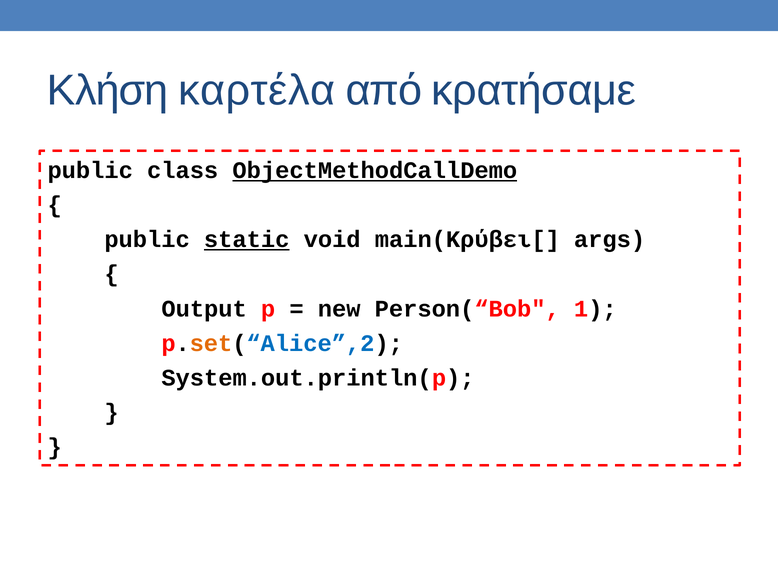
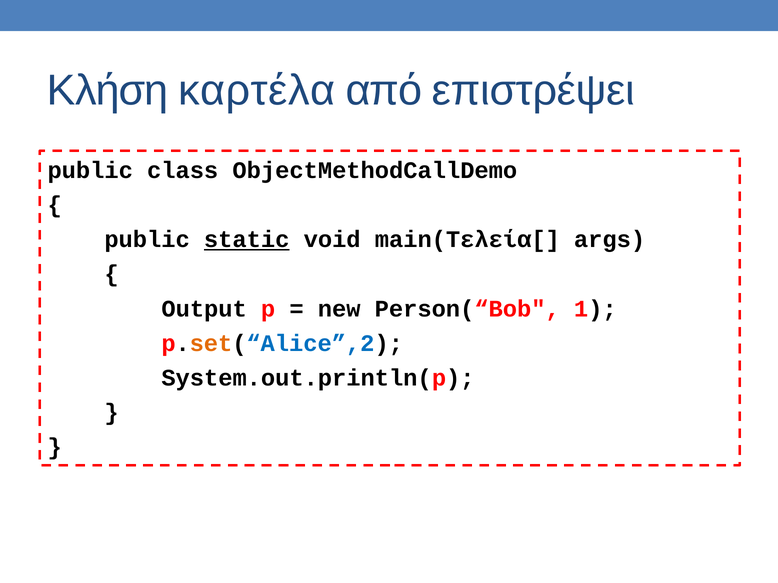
κρατήσαμε: κρατήσαμε -> επιστρέψει
ObjectMethodCallDemo underline: present -> none
main(Κρύβει[: main(Κρύβει[ -> main(Τελεία[
